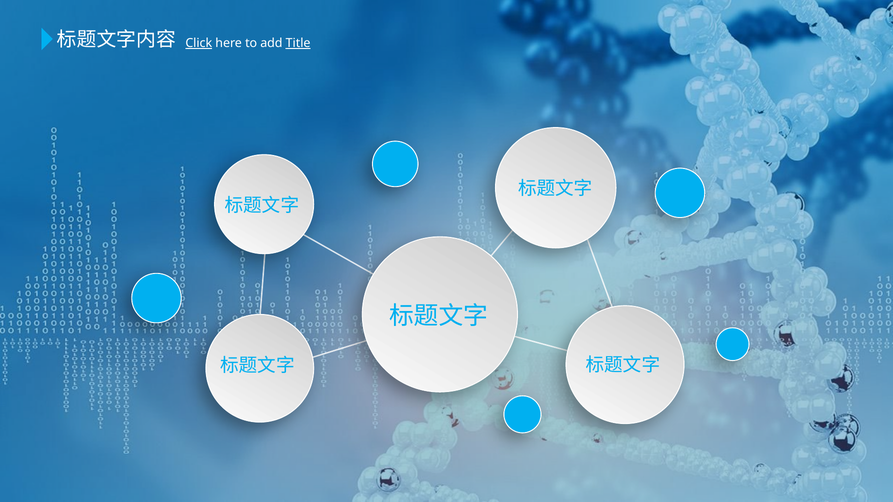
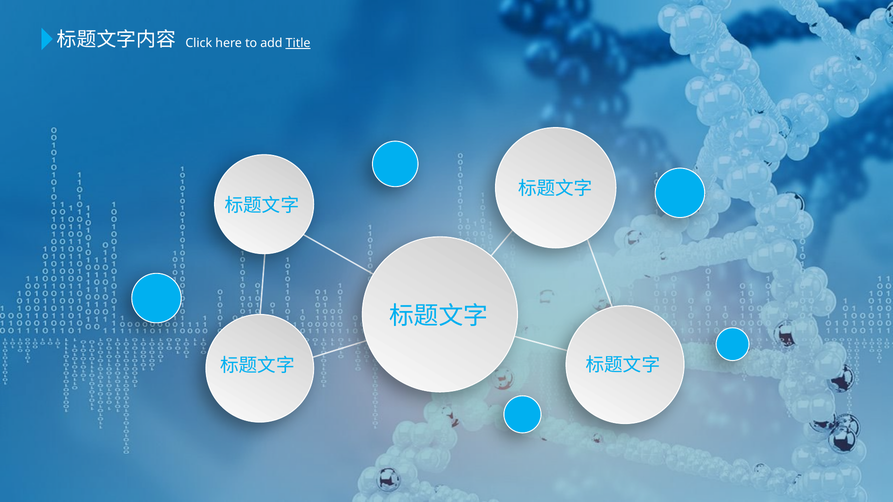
Click underline: present -> none
